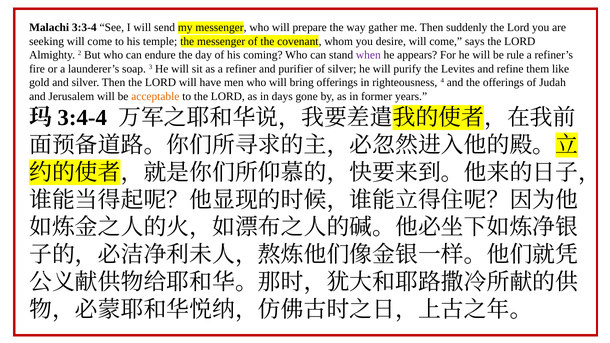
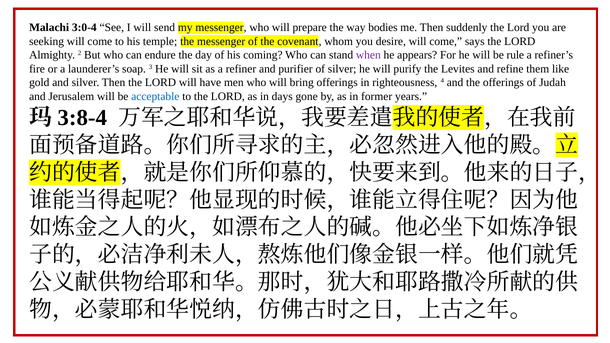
3:3-4: 3:3-4 -> 3:0-4
gather: gather -> bodies
acceptable colour: orange -> blue
3:4-4: 3:4-4 -> 3:8-4
